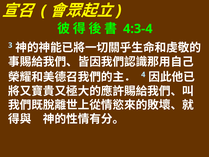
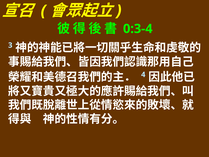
4:3-4: 4:3-4 -> 0:3-4
